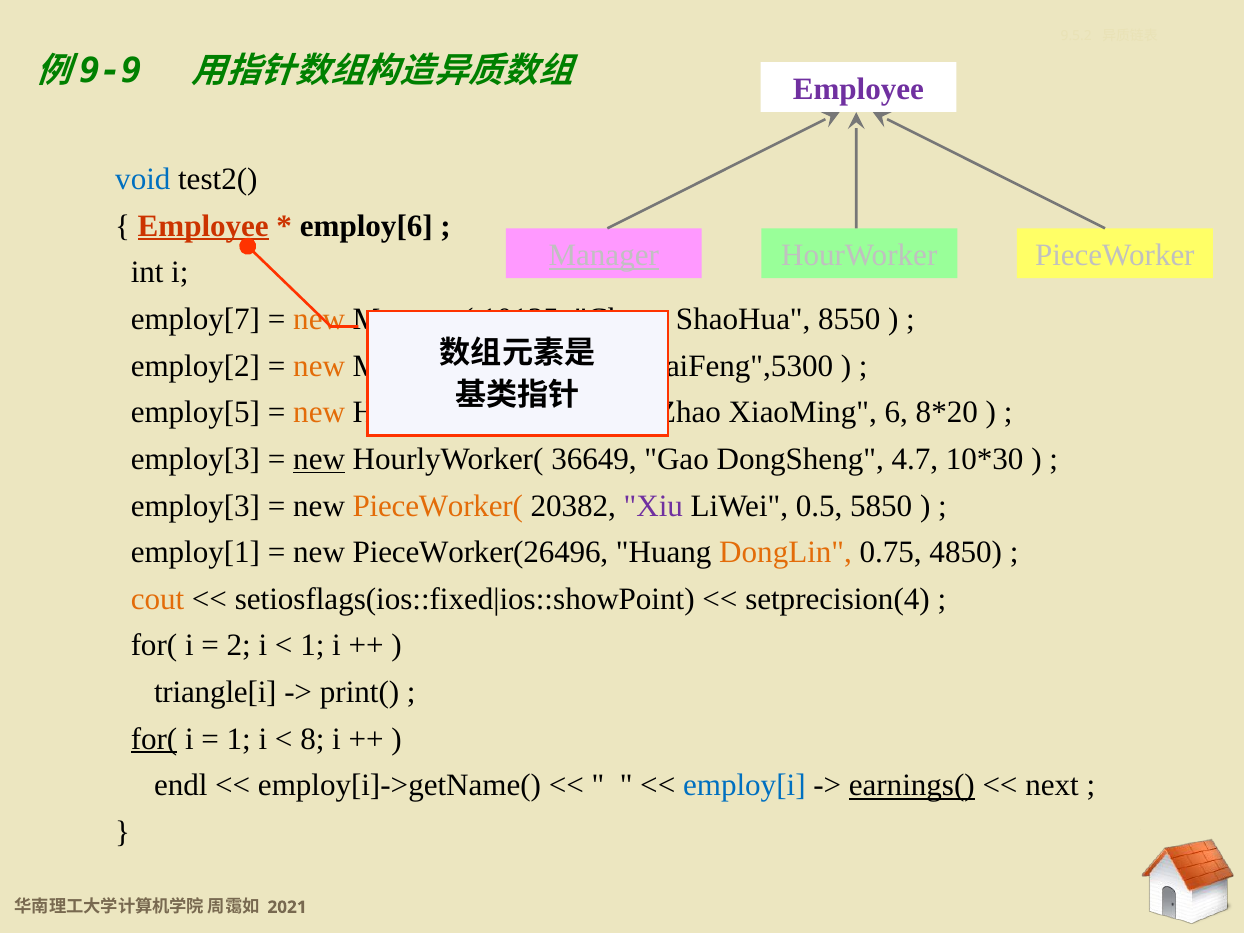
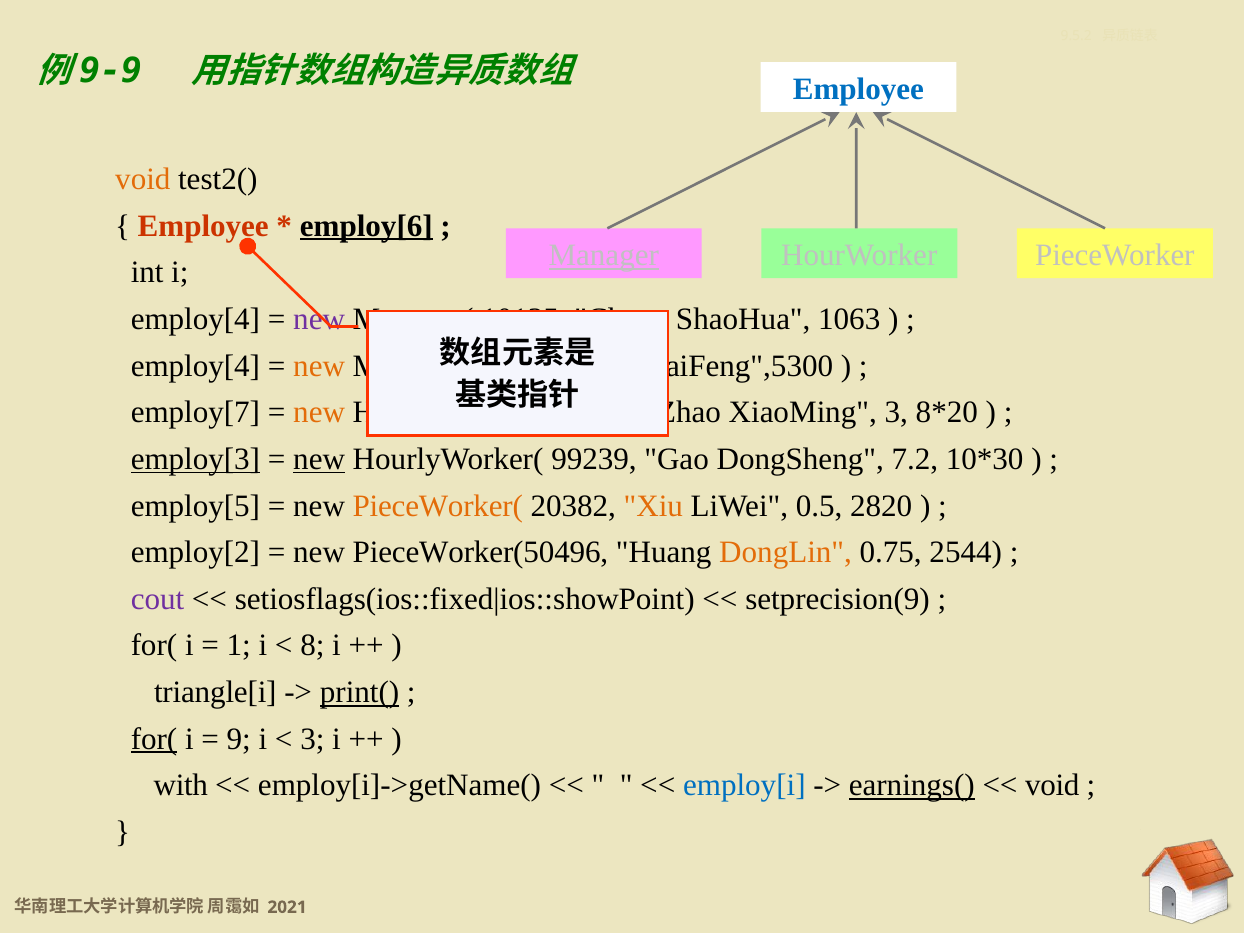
Employee at (858, 89) colour: purple -> blue
void at (143, 179) colour: blue -> orange
Employee at (203, 226) underline: present -> none
employ[6 underline: none -> present
employ[7 at (195, 319): employ[7 -> employ[4
new at (319, 319) colour: orange -> purple
8550: 8550 -> 1063
employ[2 at (195, 366): employ[2 -> employ[4
employ[5: employ[5 -> employ[7
XiaoMing 6: 6 -> 3
employ[3 at (195, 459) underline: none -> present
36649: 36649 -> 99239
4.7: 4.7 -> 7.2
employ[3 at (195, 506): employ[3 -> employ[5
Xiu colour: purple -> orange
5850: 5850 -> 2820
employ[1: employ[1 -> employ[2
PieceWorker(26496: PieceWorker(26496 -> PieceWorker(50496
4850: 4850 -> 2544
cout colour: orange -> purple
setprecision(4: setprecision(4 -> setprecision(9
2: 2 -> 1
1 at (312, 646): 1 -> 8
print( underline: none -> present
1 at (239, 739): 1 -> 9
8 at (312, 739): 8 -> 3
endl: endl -> with
next at (1052, 786): next -> void
